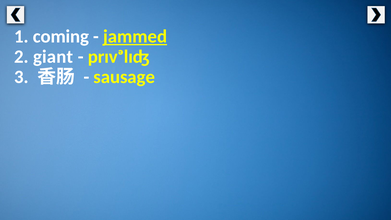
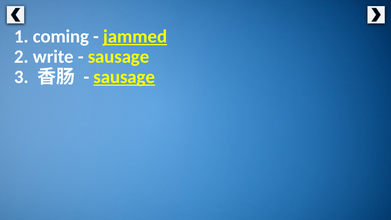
giant: giant -> write
prɪvᵊlɪʤ at (119, 57): prɪvᵊlɪʤ -> sausage
sausage at (124, 77) underline: none -> present
